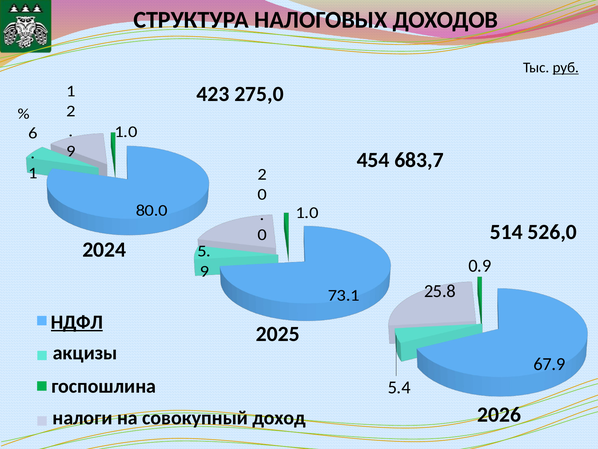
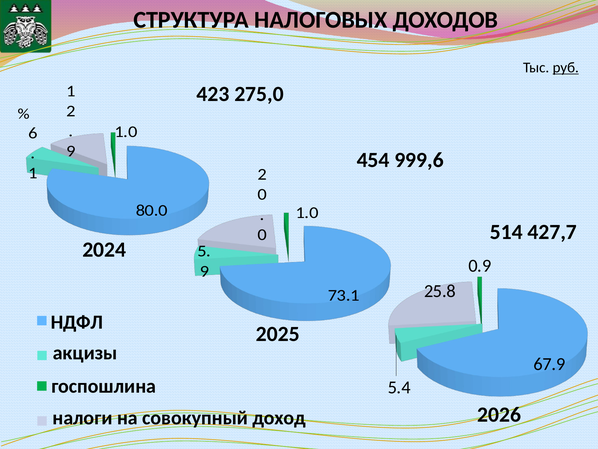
683,7: 683,7 -> 999,6
526,0: 526,0 -> 427,7
НДФЛ underline: present -> none
